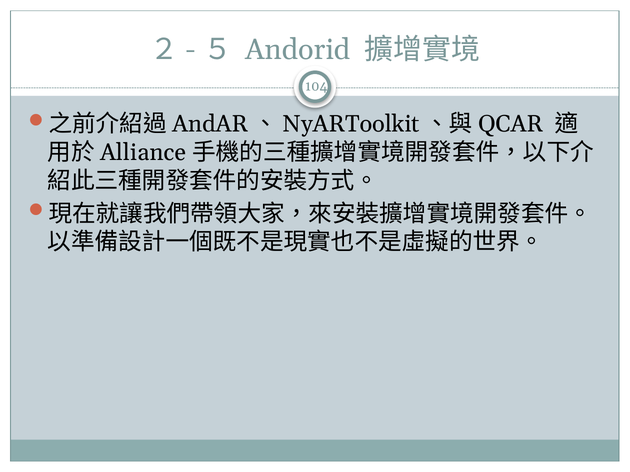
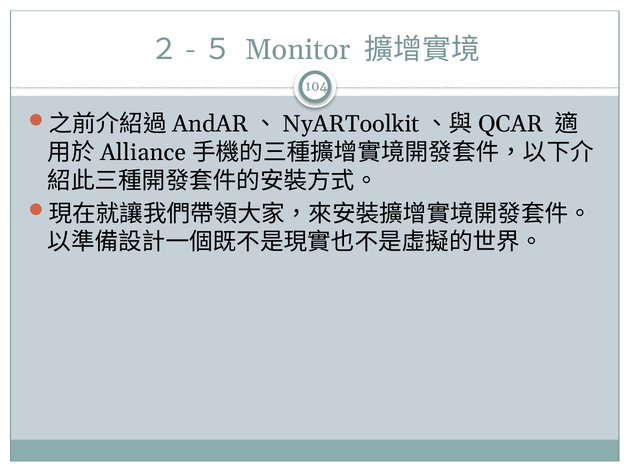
Andorid: Andorid -> Monitor
